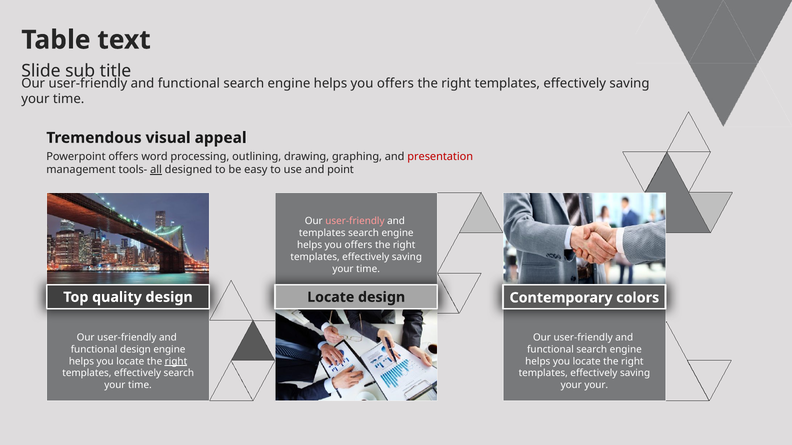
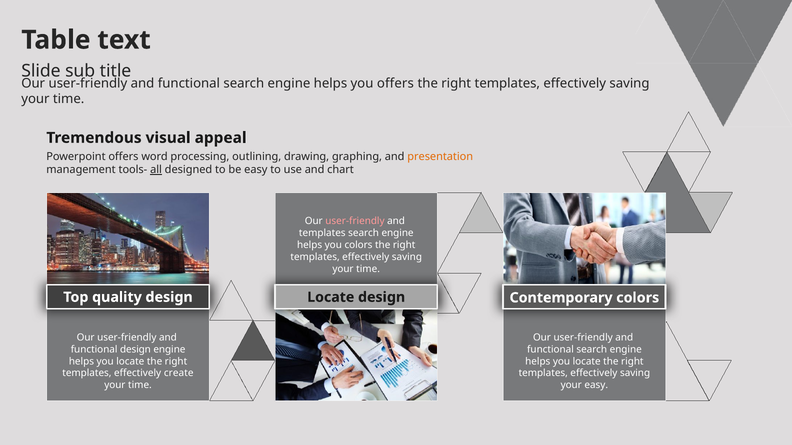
presentation colour: red -> orange
point: point -> chart
offers at (358, 245): offers -> colors
right at (176, 362) underline: present -> none
effectively search: search -> create
your your: your -> easy
